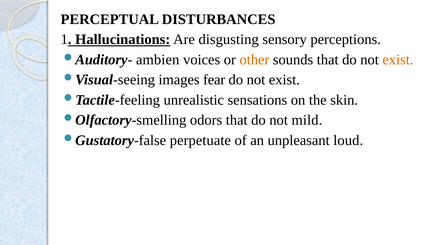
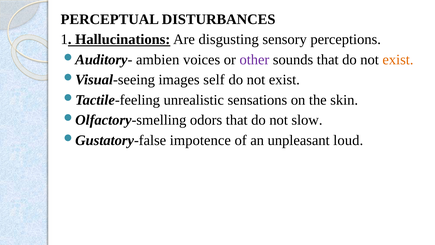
other colour: orange -> purple
fear: fear -> self
mild: mild -> slow
perpetuate: perpetuate -> impotence
